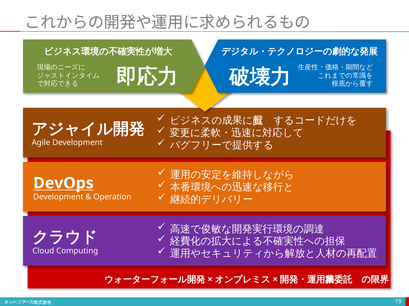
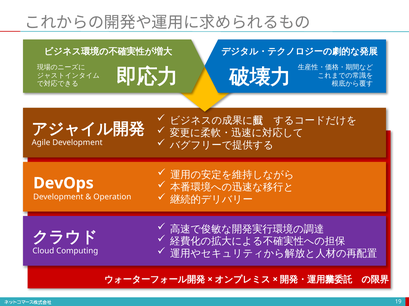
DevOps underline: present -> none
